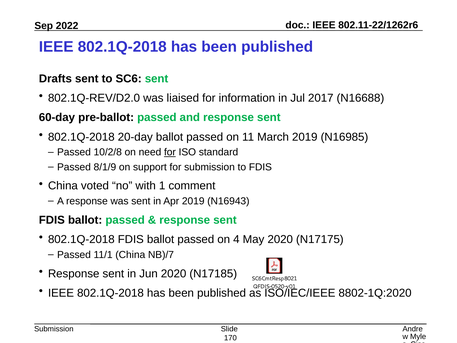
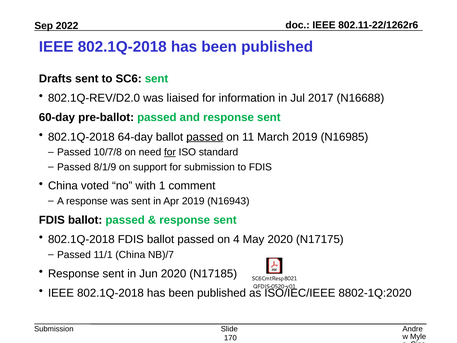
20-day: 20-day -> 64-day
passed at (205, 137) underline: none -> present
10/2/8: 10/2/8 -> 10/7/8
